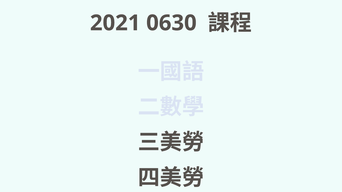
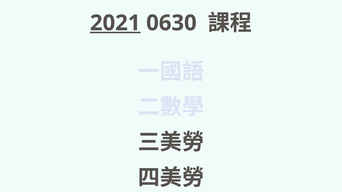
2021 underline: none -> present
